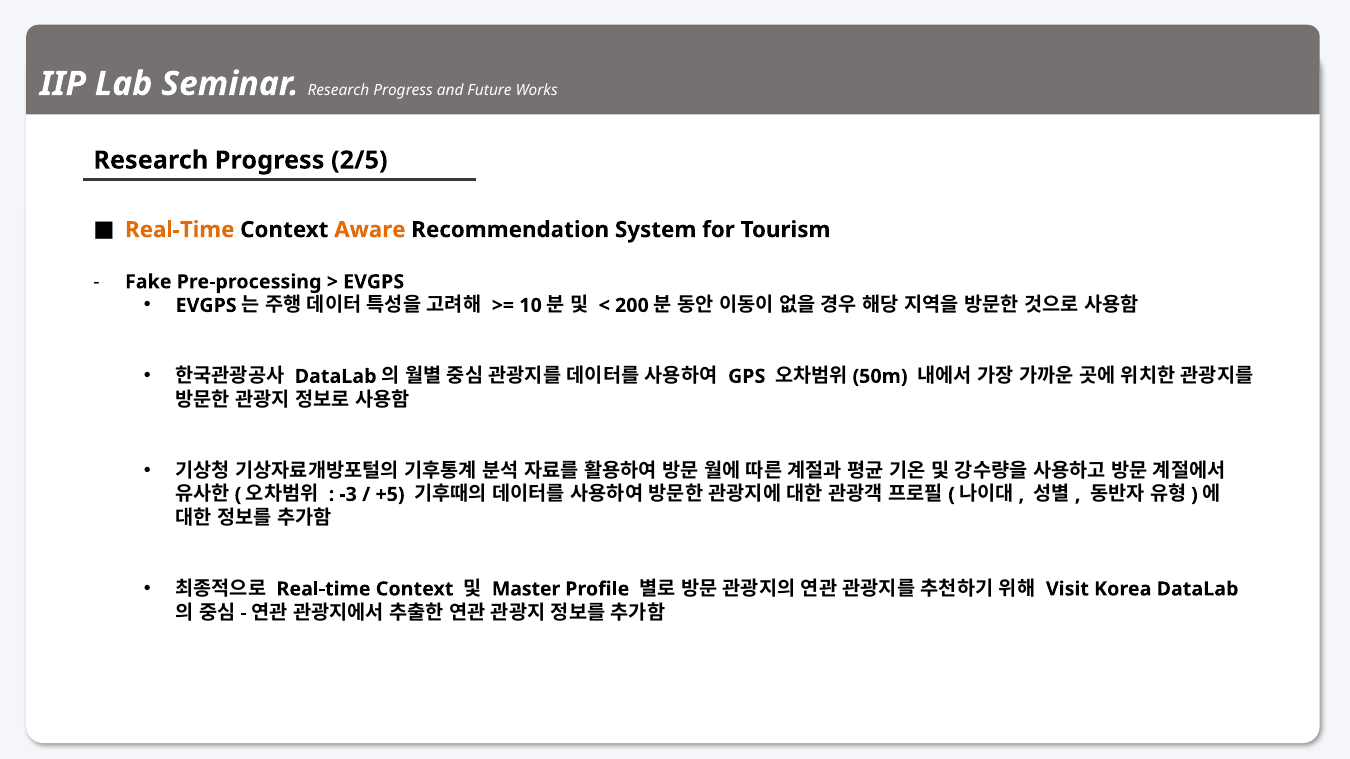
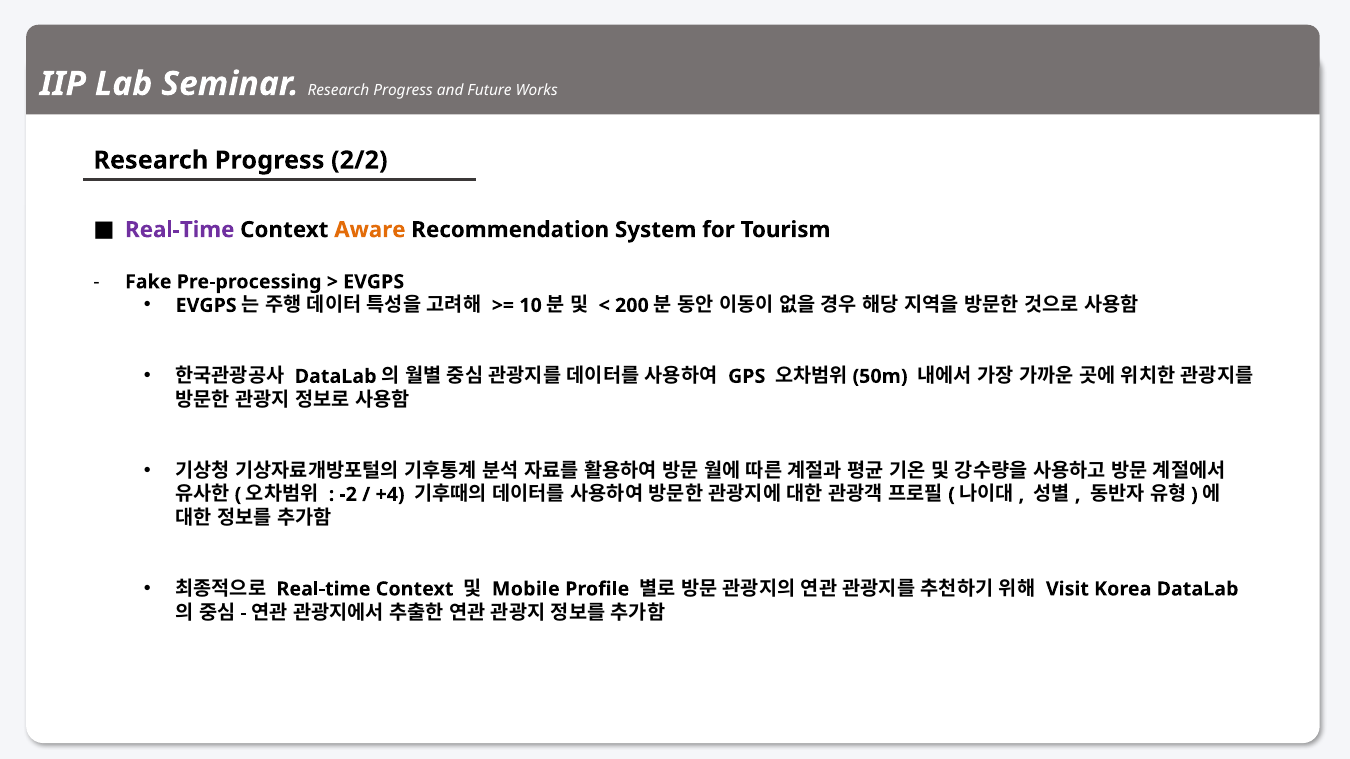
2/5: 2/5 -> 2/2
Real-Time at (180, 230) colour: orange -> purple
-3: -3 -> -2
+5: +5 -> +4
Master: Master -> Mobile
